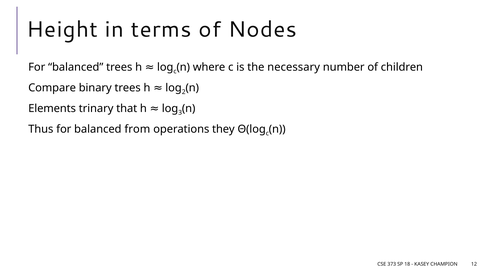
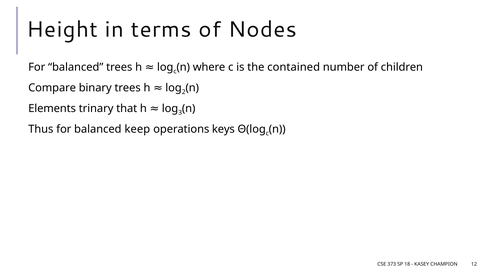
necessary: necessary -> contained
from: from -> keep
they: they -> keys
